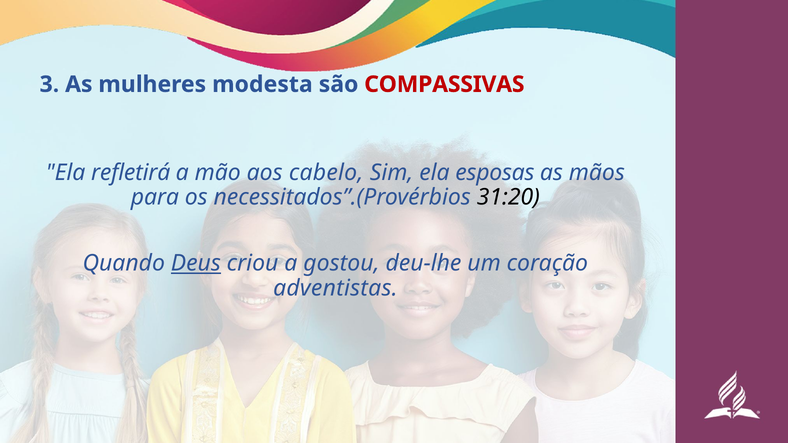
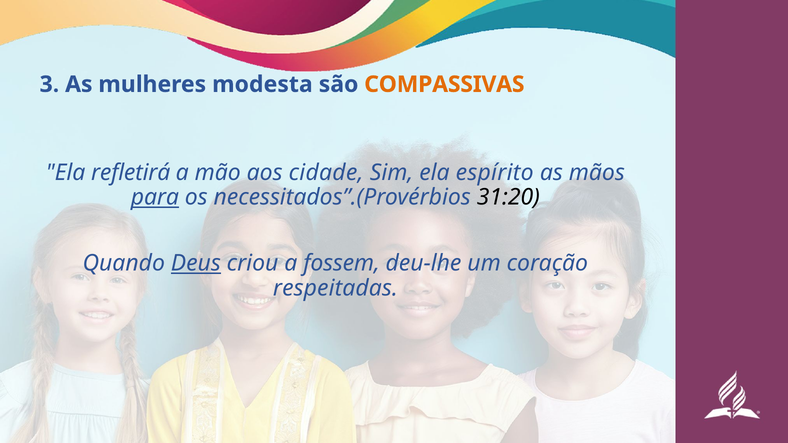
COMPASSIVAS colour: red -> orange
cabelo: cabelo -> cidade
esposas: esposas -> espírito
para underline: none -> present
gostou: gostou -> fossem
adventistas: adventistas -> respeitadas
